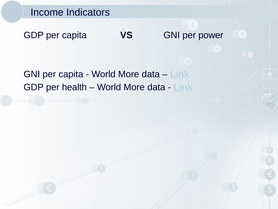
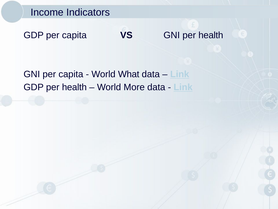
GNI per power: power -> health
More at (129, 74): More -> What
